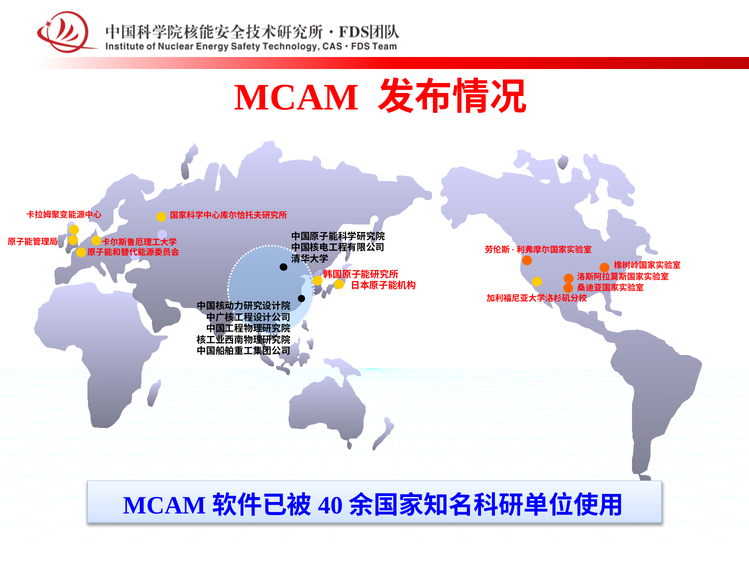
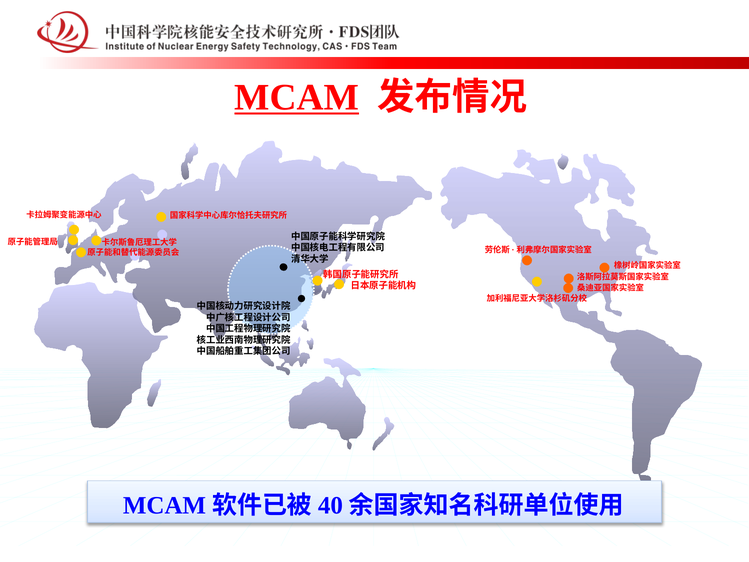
MCAM underline: none -> present
